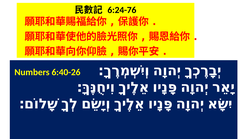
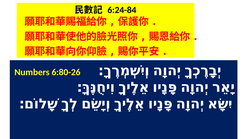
6:24-76: 6:24-76 -> 6:24-84
6:40-26: 6:40-26 -> 6:80-26
